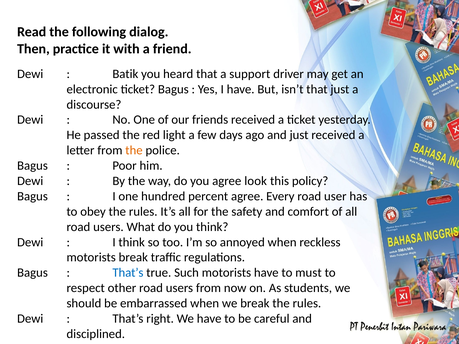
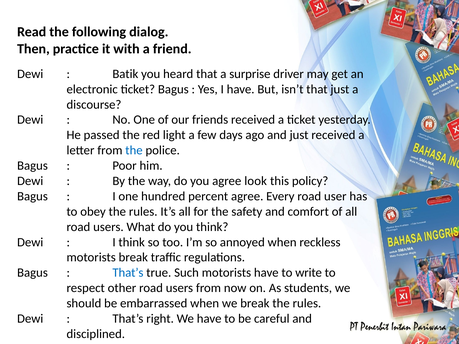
support: support -> surprise
the at (134, 150) colour: orange -> blue
must: must -> write
